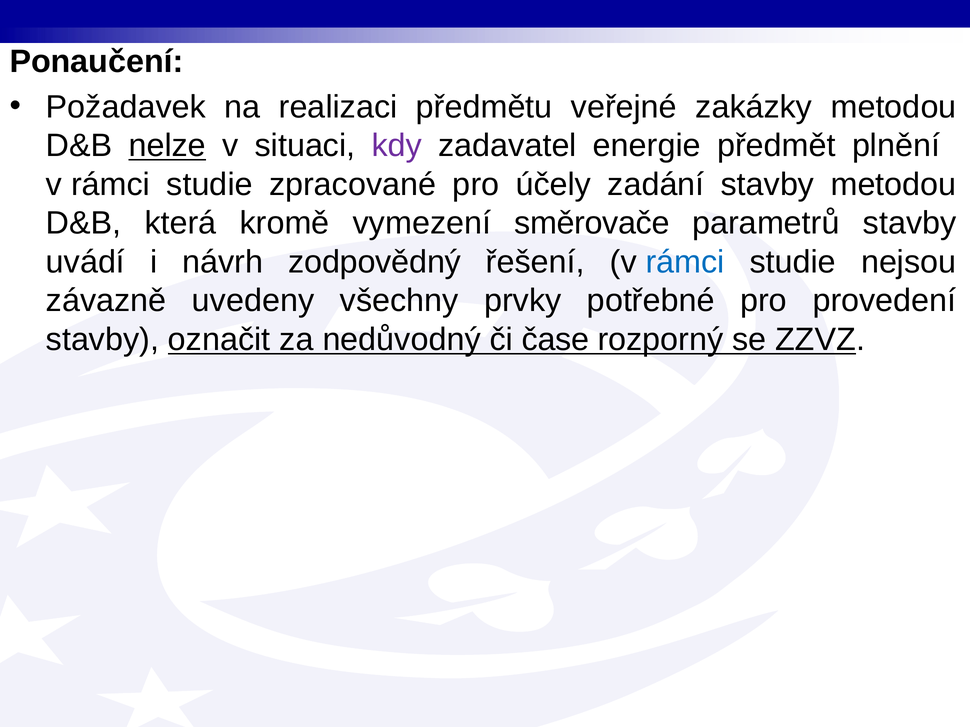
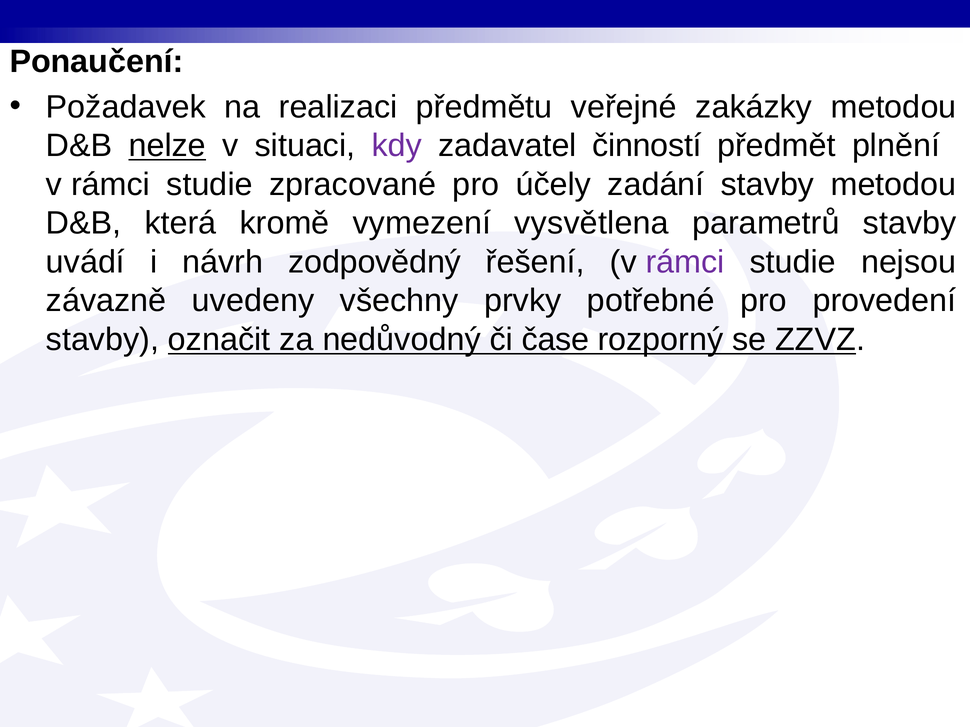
energie: energie -> činností
směrovače: směrovače -> vysvětlena
rámci at (685, 262) colour: blue -> purple
